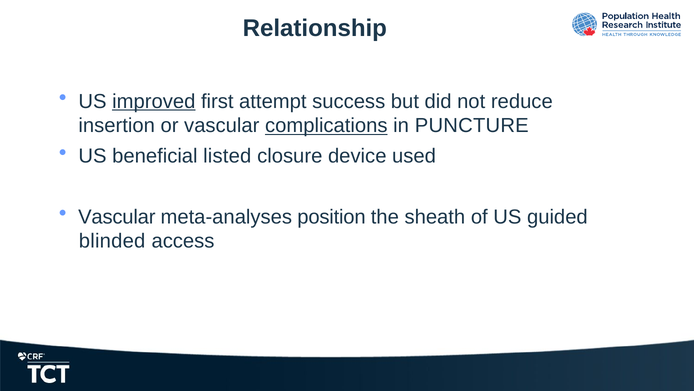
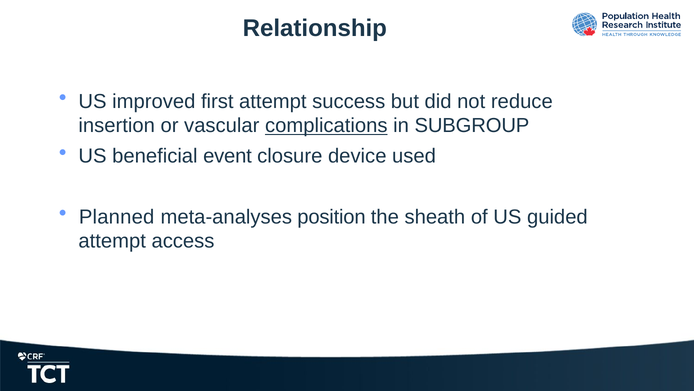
improved underline: present -> none
PUNCTURE: PUNCTURE -> SUBGROUP
listed: listed -> event
Vascular at (117, 217): Vascular -> Planned
blinded at (112, 241): blinded -> attempt
